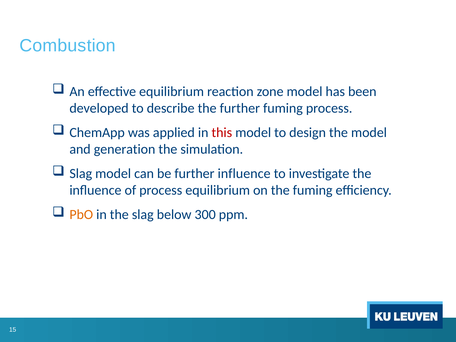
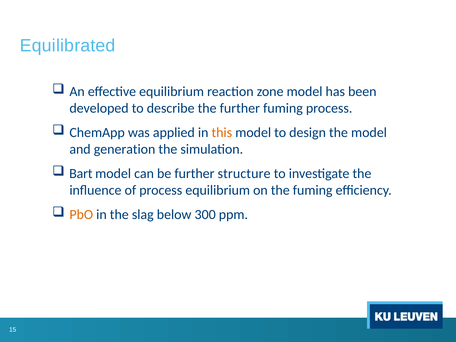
Combustion: Combustion -> Equilibrated
this colour: red -> orange
Slag at (81, 174): Slag -> Bart
further influence: influence -> structure
